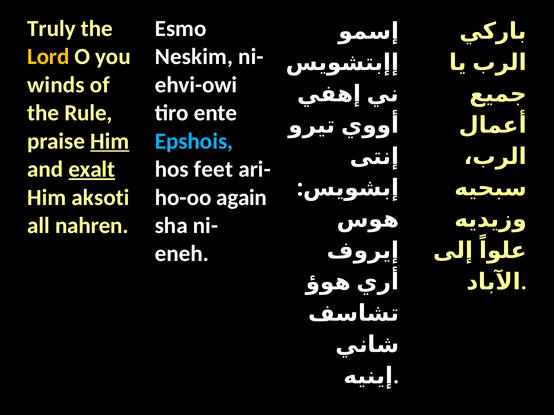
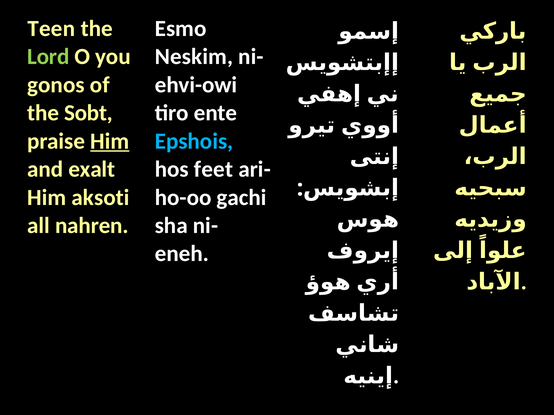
Truly: Truly -> Teen
Lord colour: yellow -> light green
winds: winds -> gonos
Rule: Rule -> Sobt
exalt underline: present -> none
again: again -> gachi
